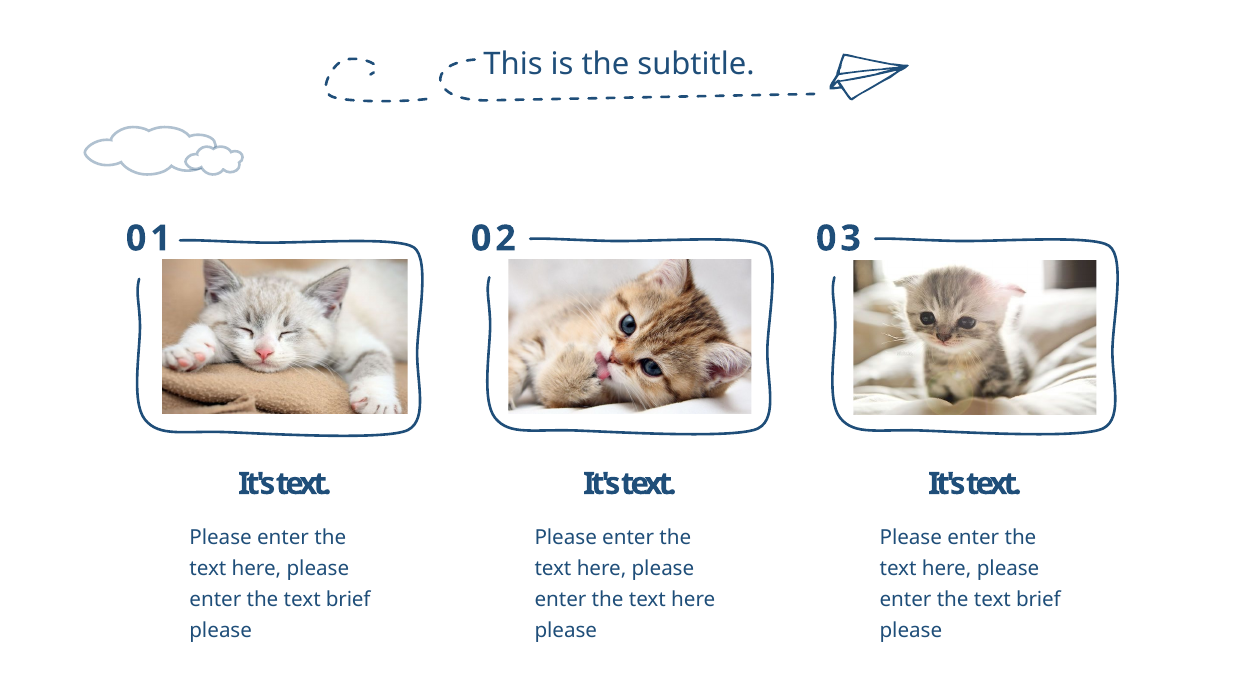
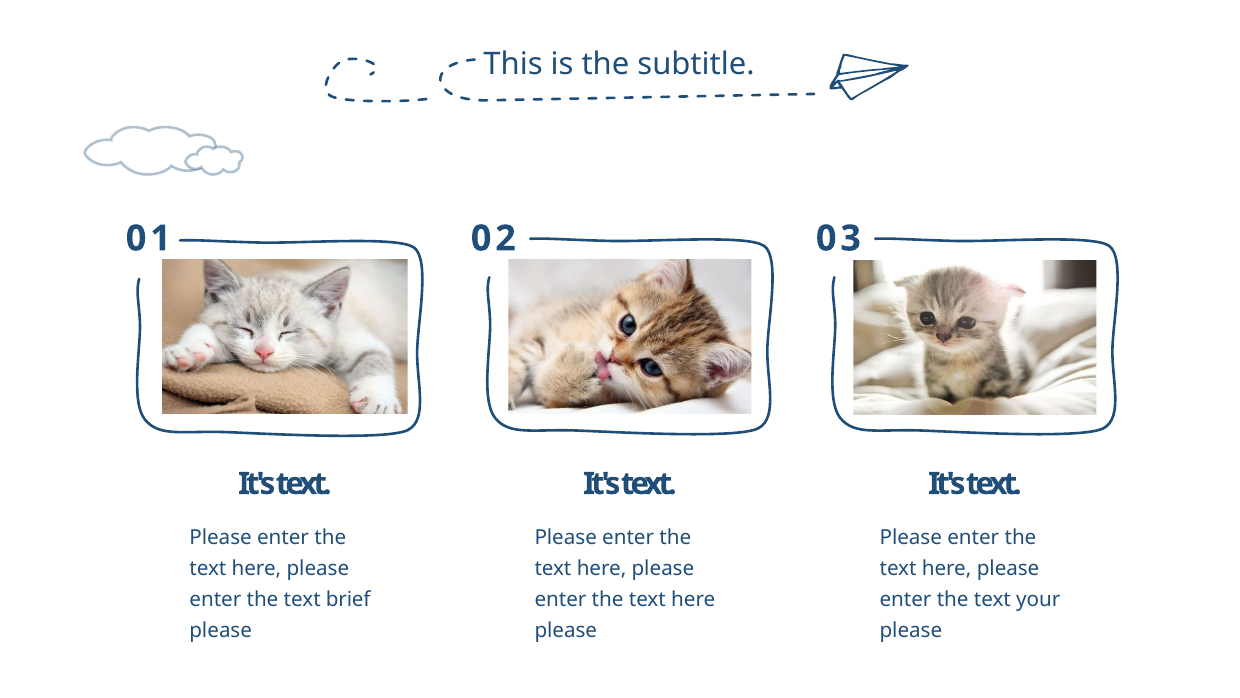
brief at (1038, 599): brief -> your
